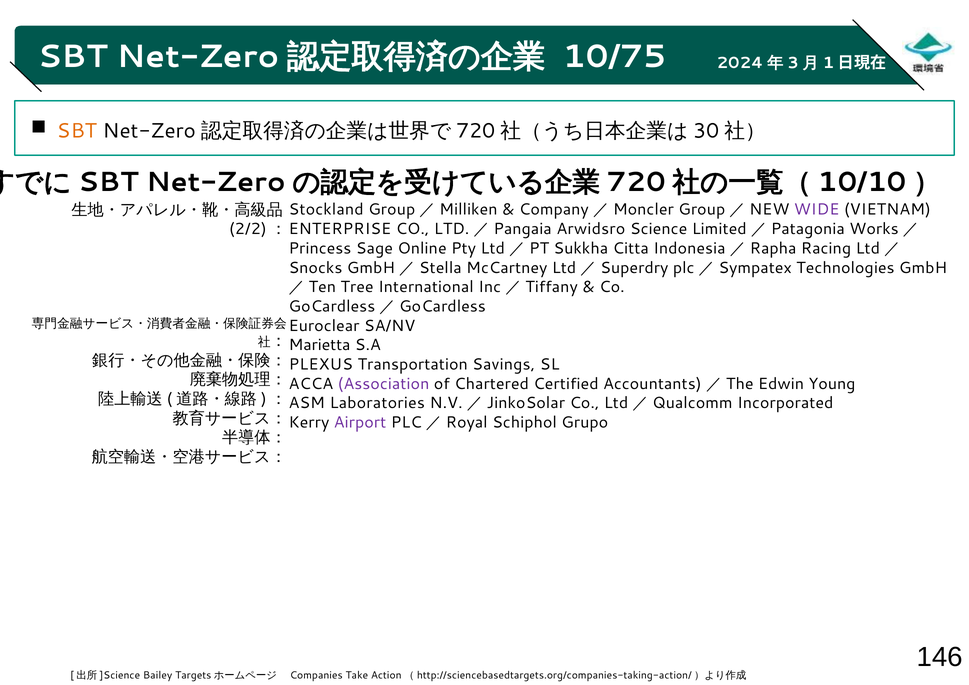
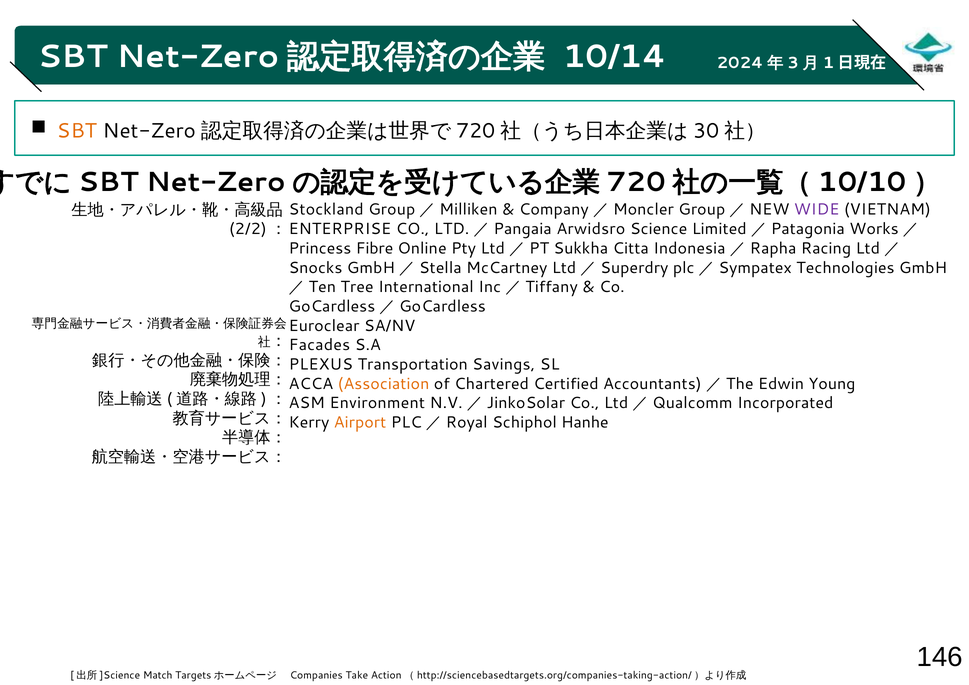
10/75: 10/75 -> 10/14
Sage: Sage -> Fibre
Marietta: Marietta -> Facades
Association colour: purple -> orange
Laboratories: Laboratories -> Environment
Airport colour: purple -> orange
Grupo: Grupo -> Hanhe
Bailey: Bailey -> Match
